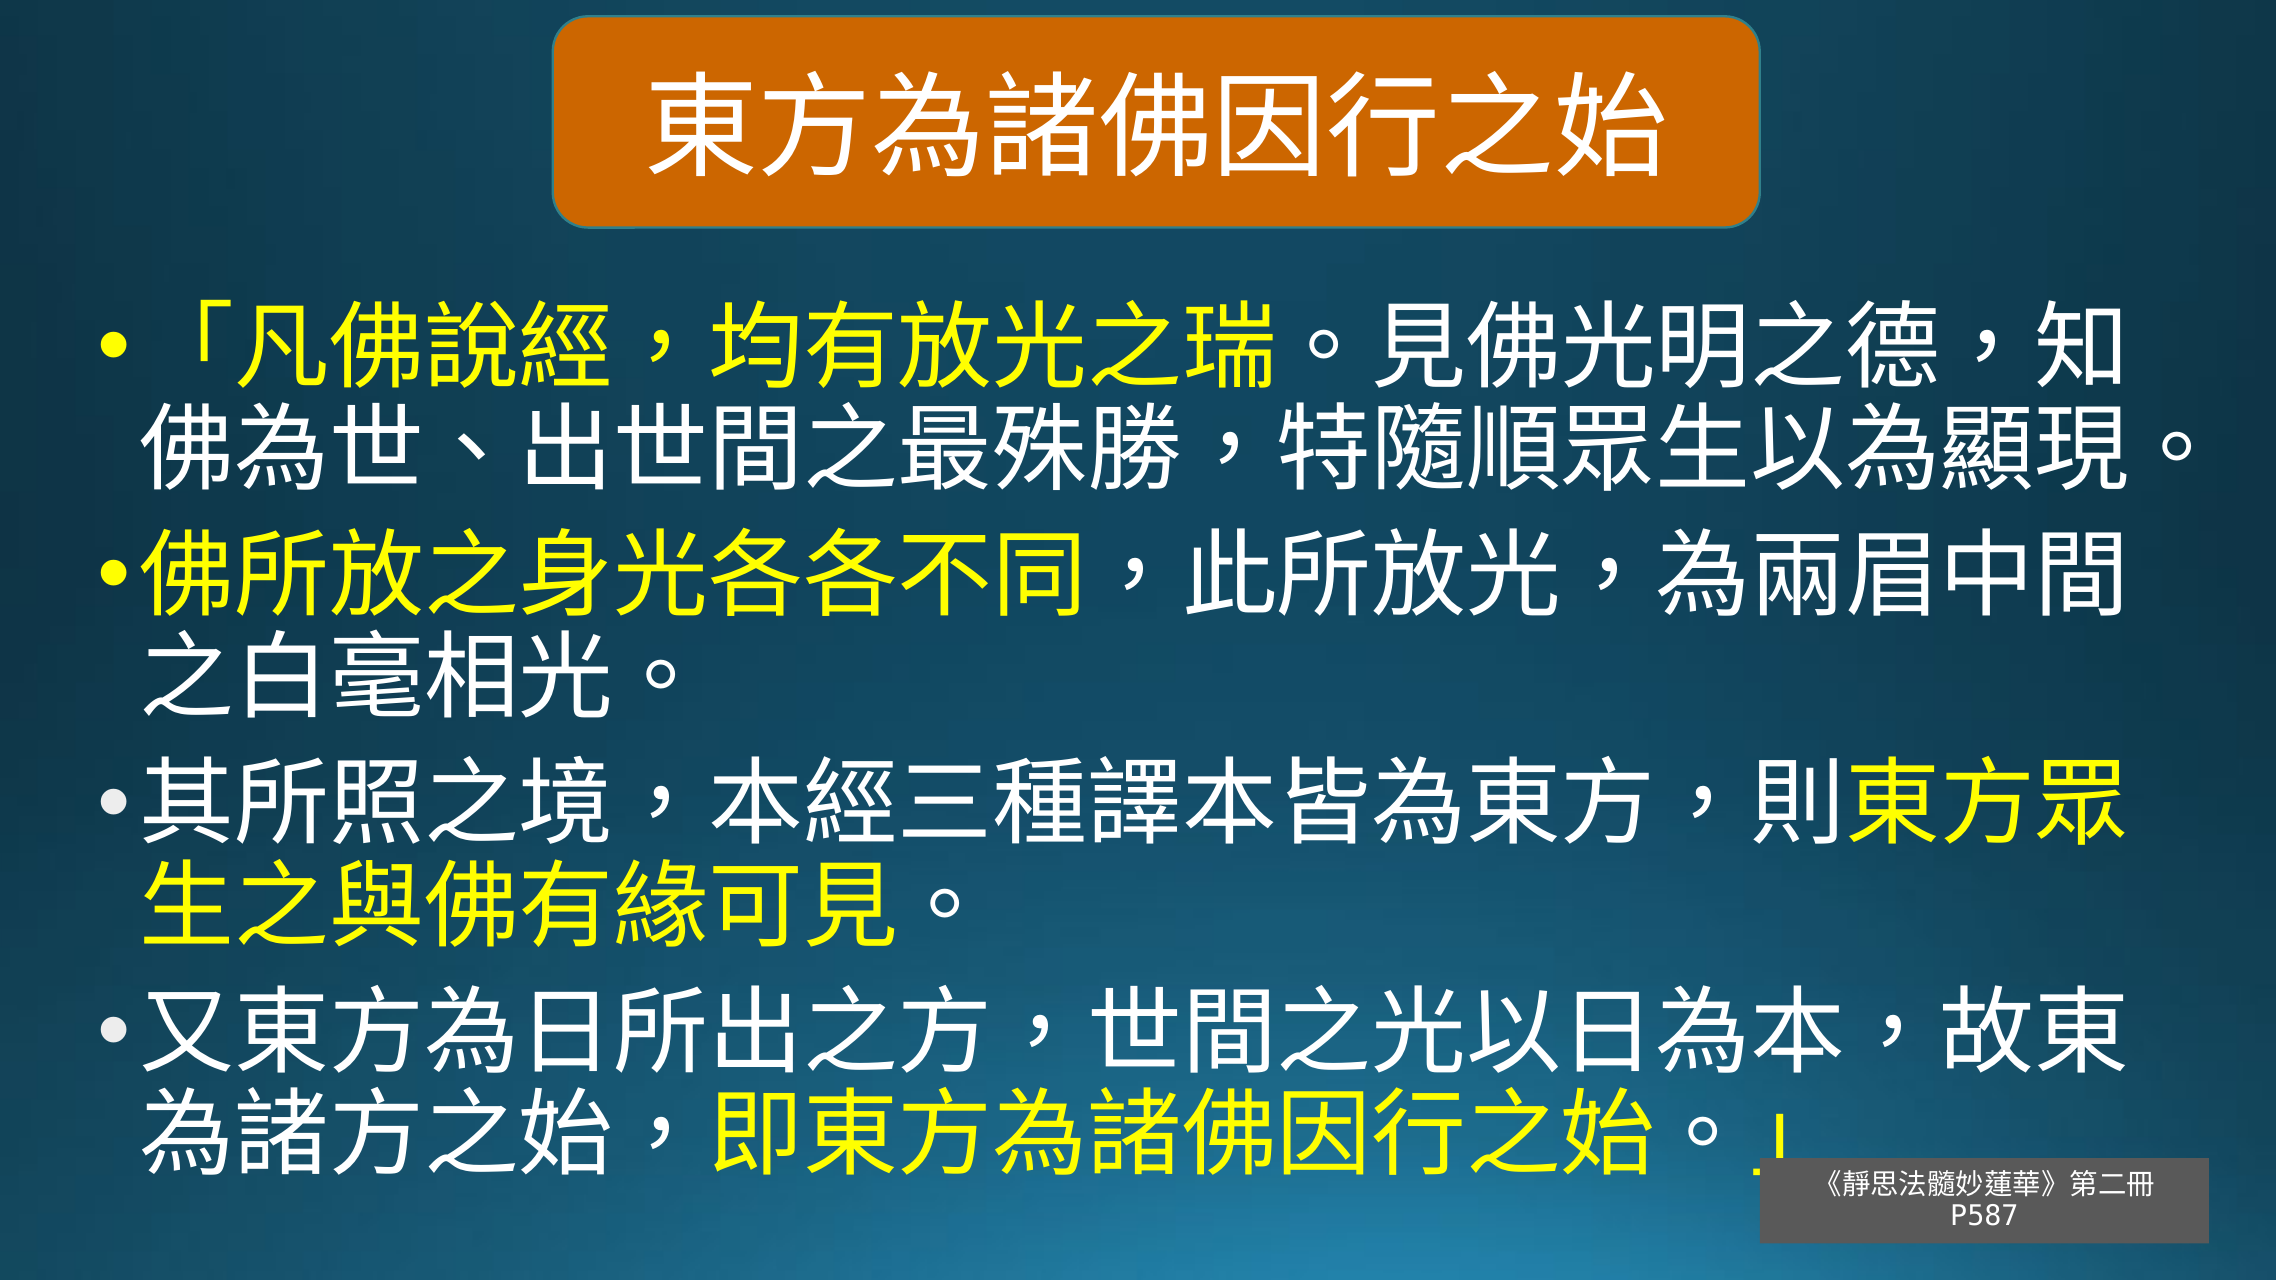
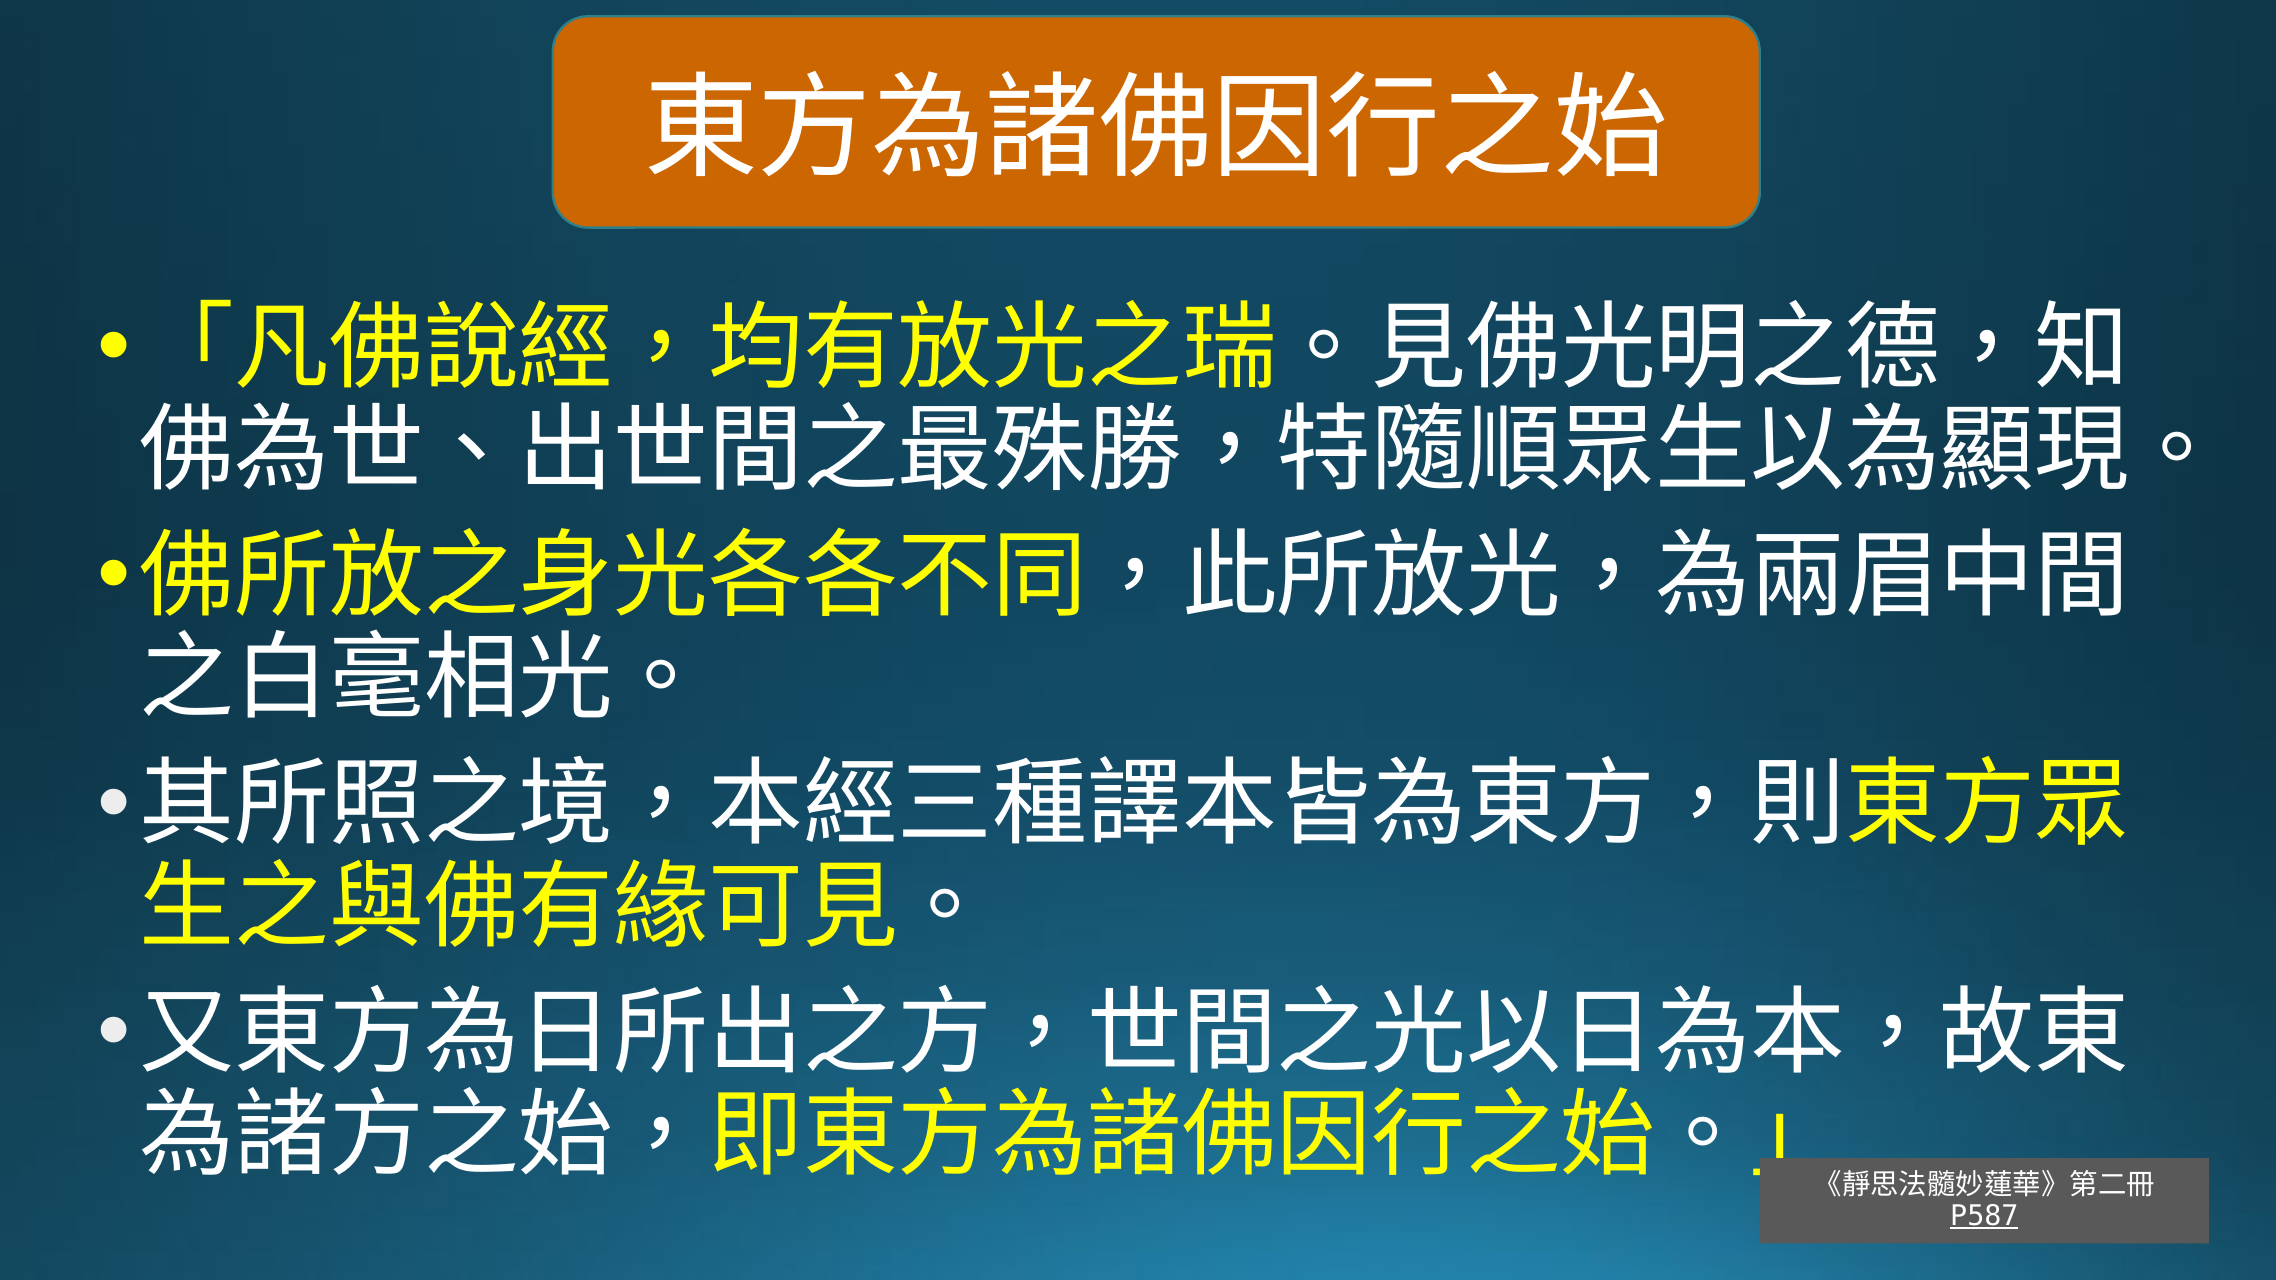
P587 underline: none -> present
